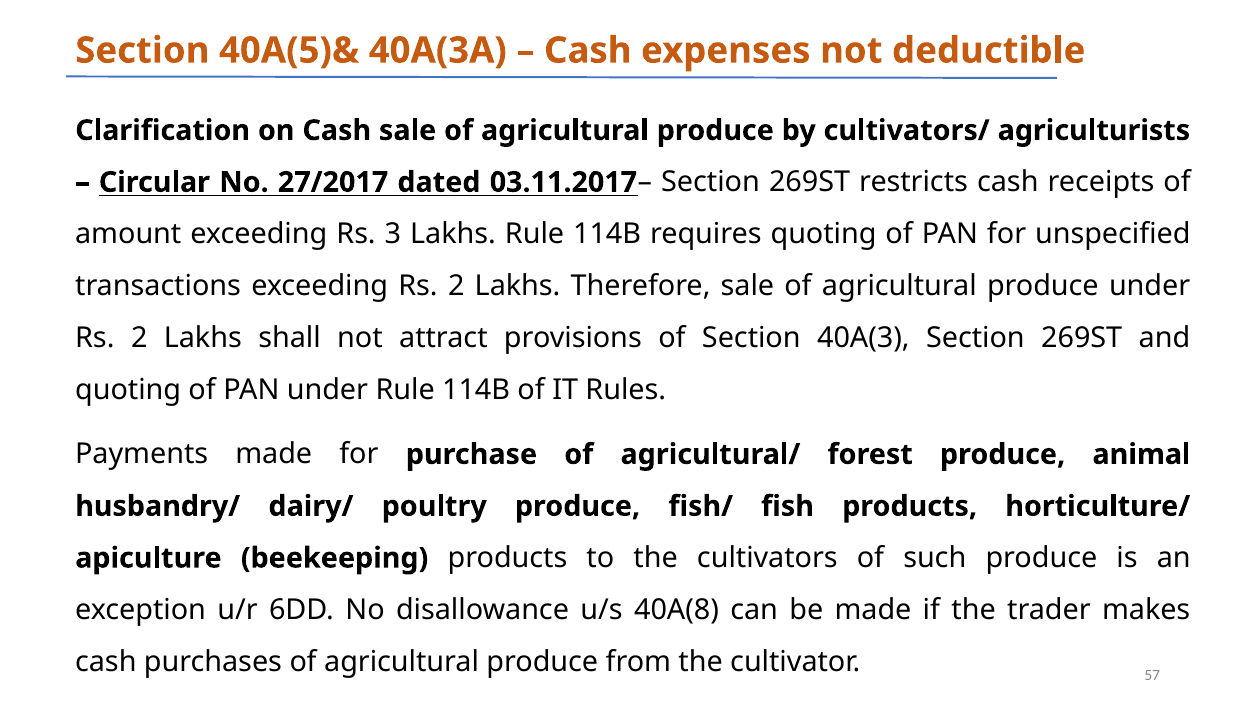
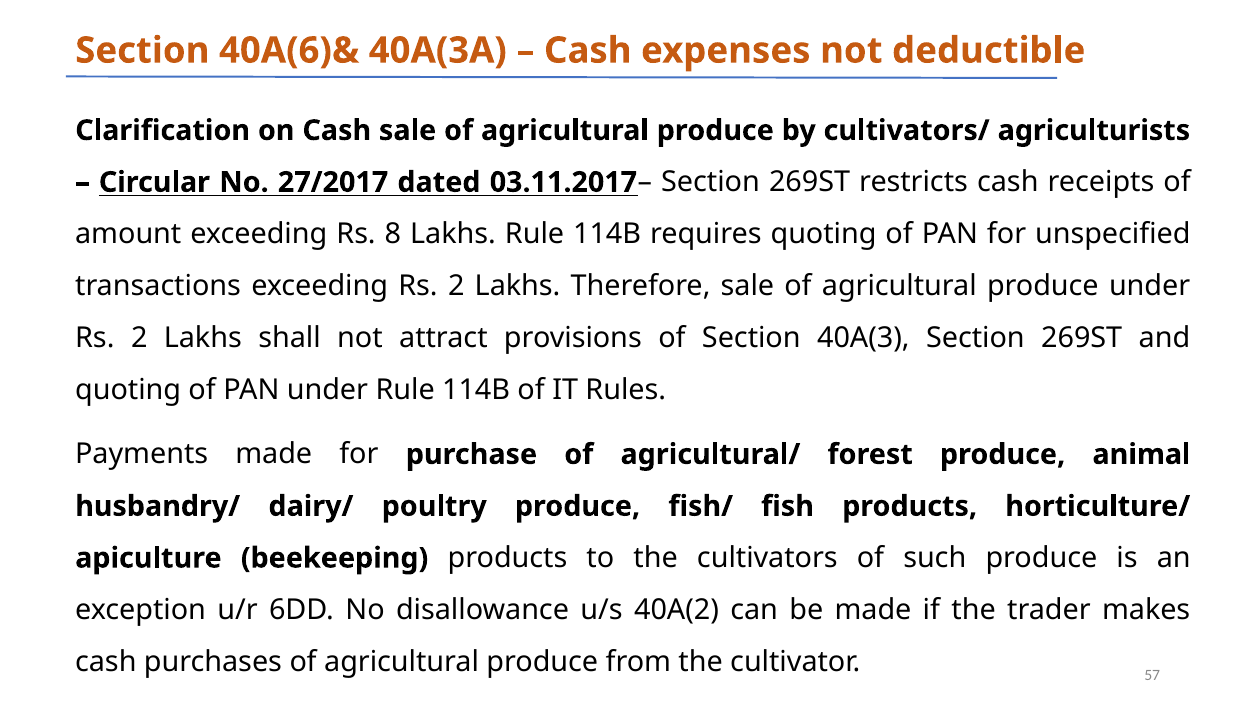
40A(5)&: 40A(5)& -> 40A(6)&
3: 3 -> 8
40A(8: 40A(8 -> 40A(2
